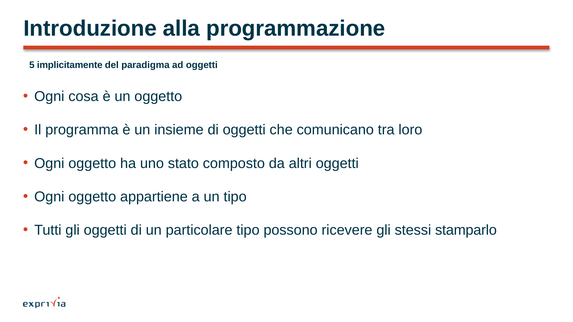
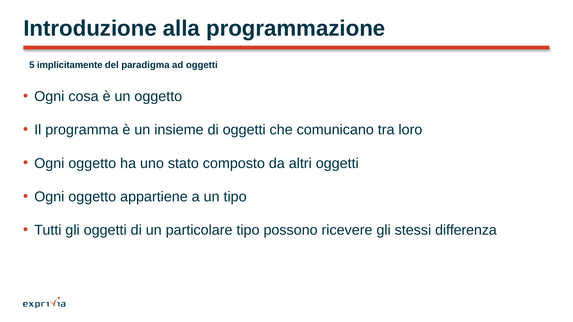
stamparlo: stamparlo -> differenza
